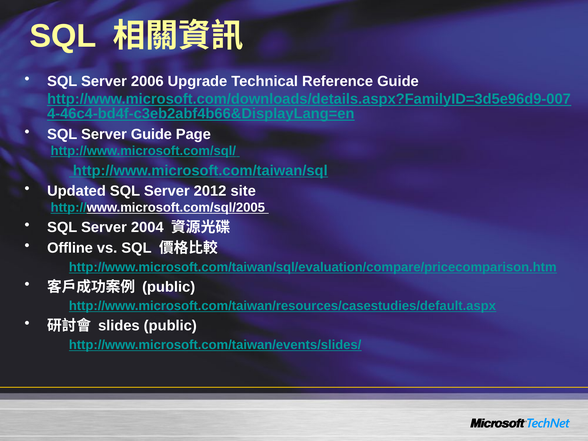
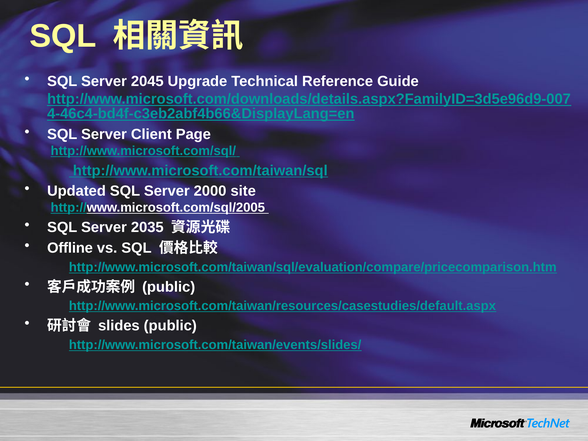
2006: 2006 -> 2045
Server Guide: Guide -> Client
2012: 2012 -> 2000
2004: 2004 -> 2035
